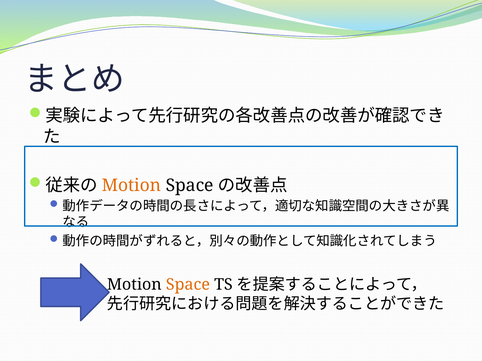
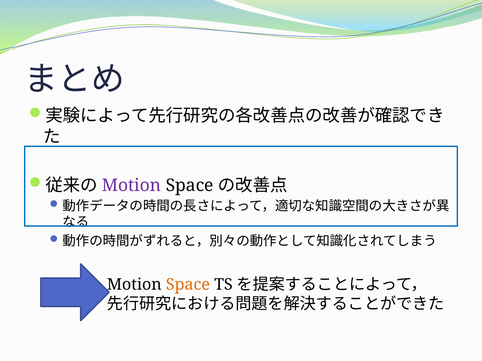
Motion at (131, 186) colour: orange -> purple
